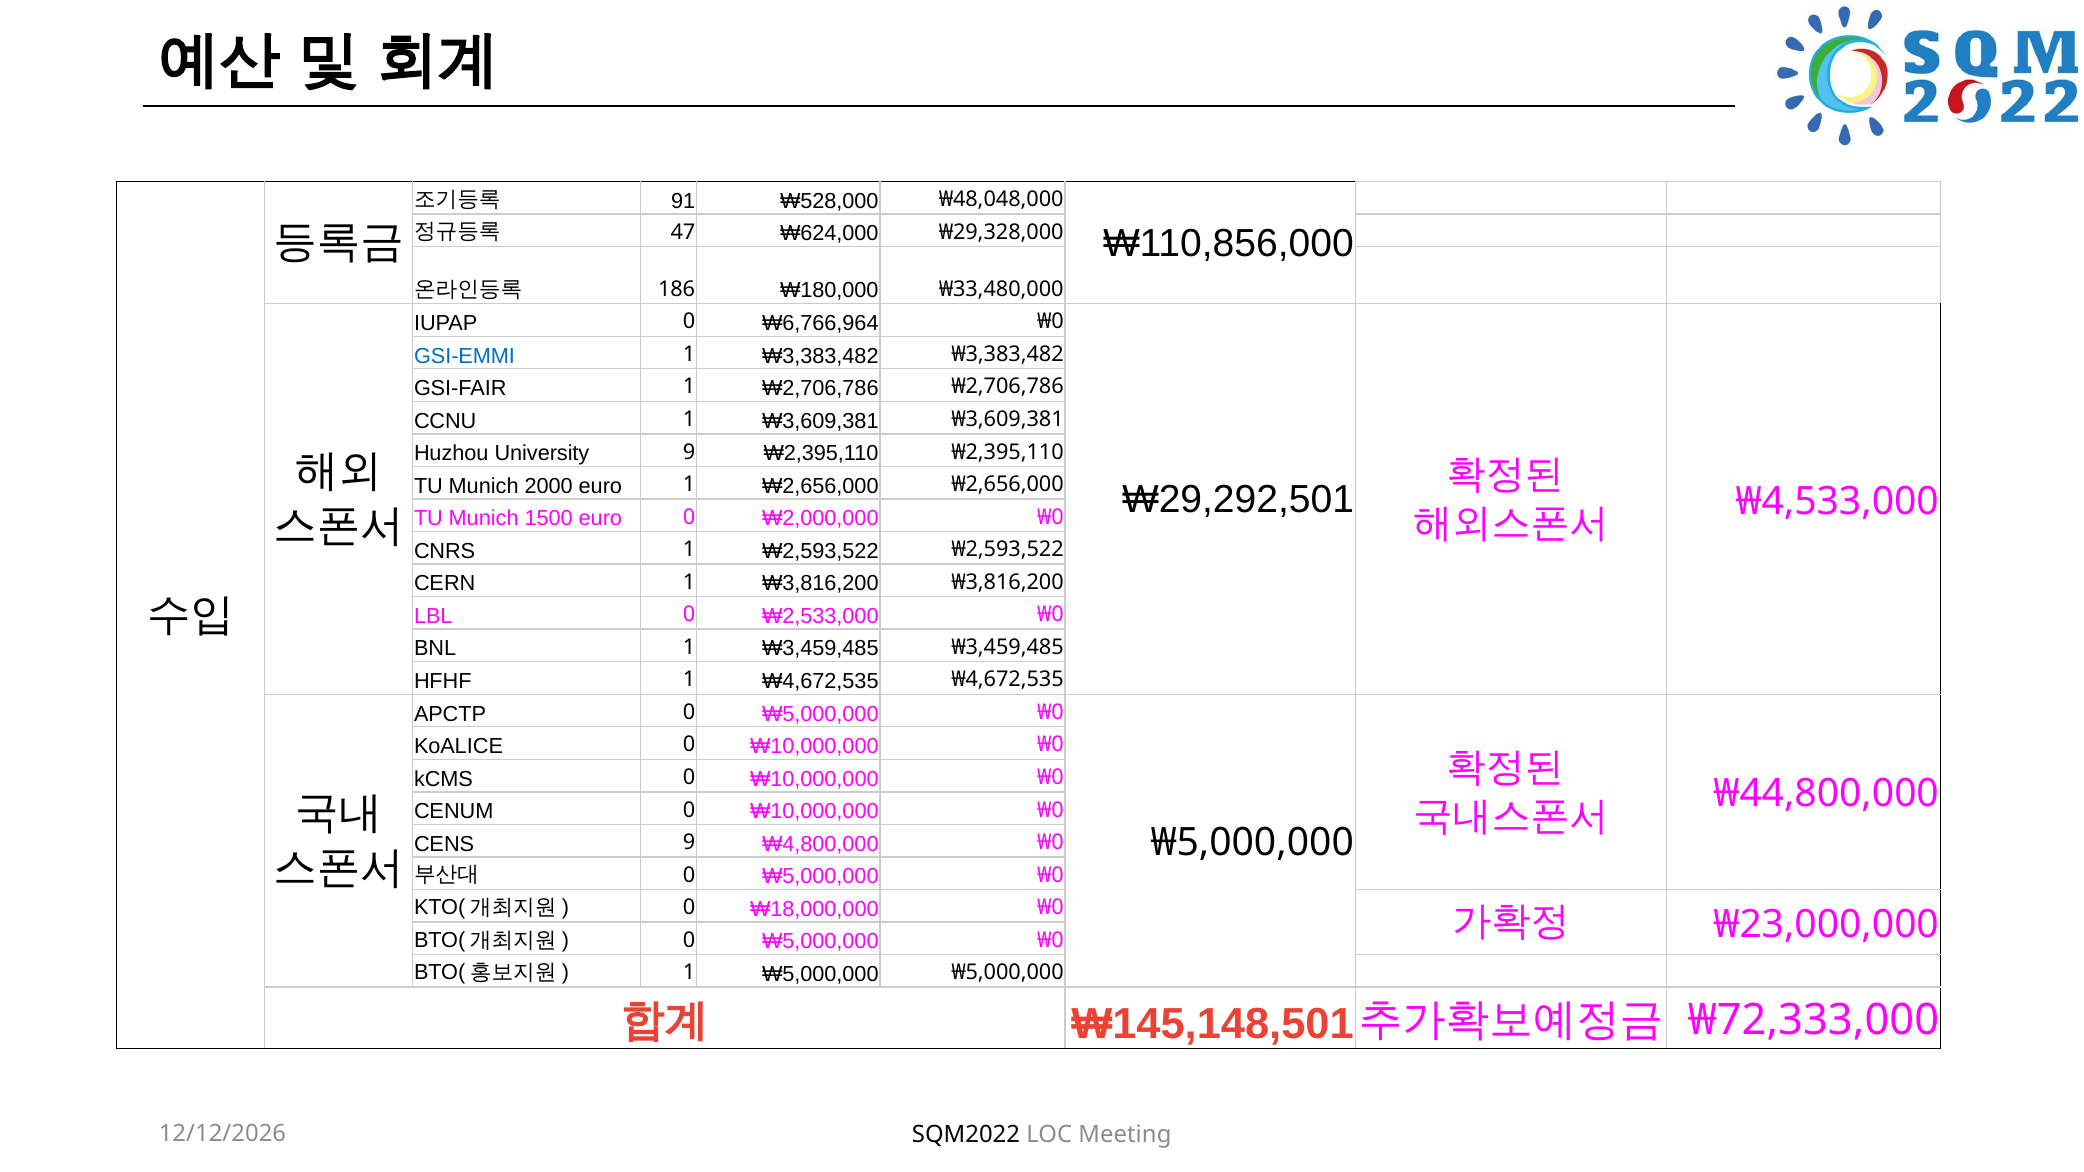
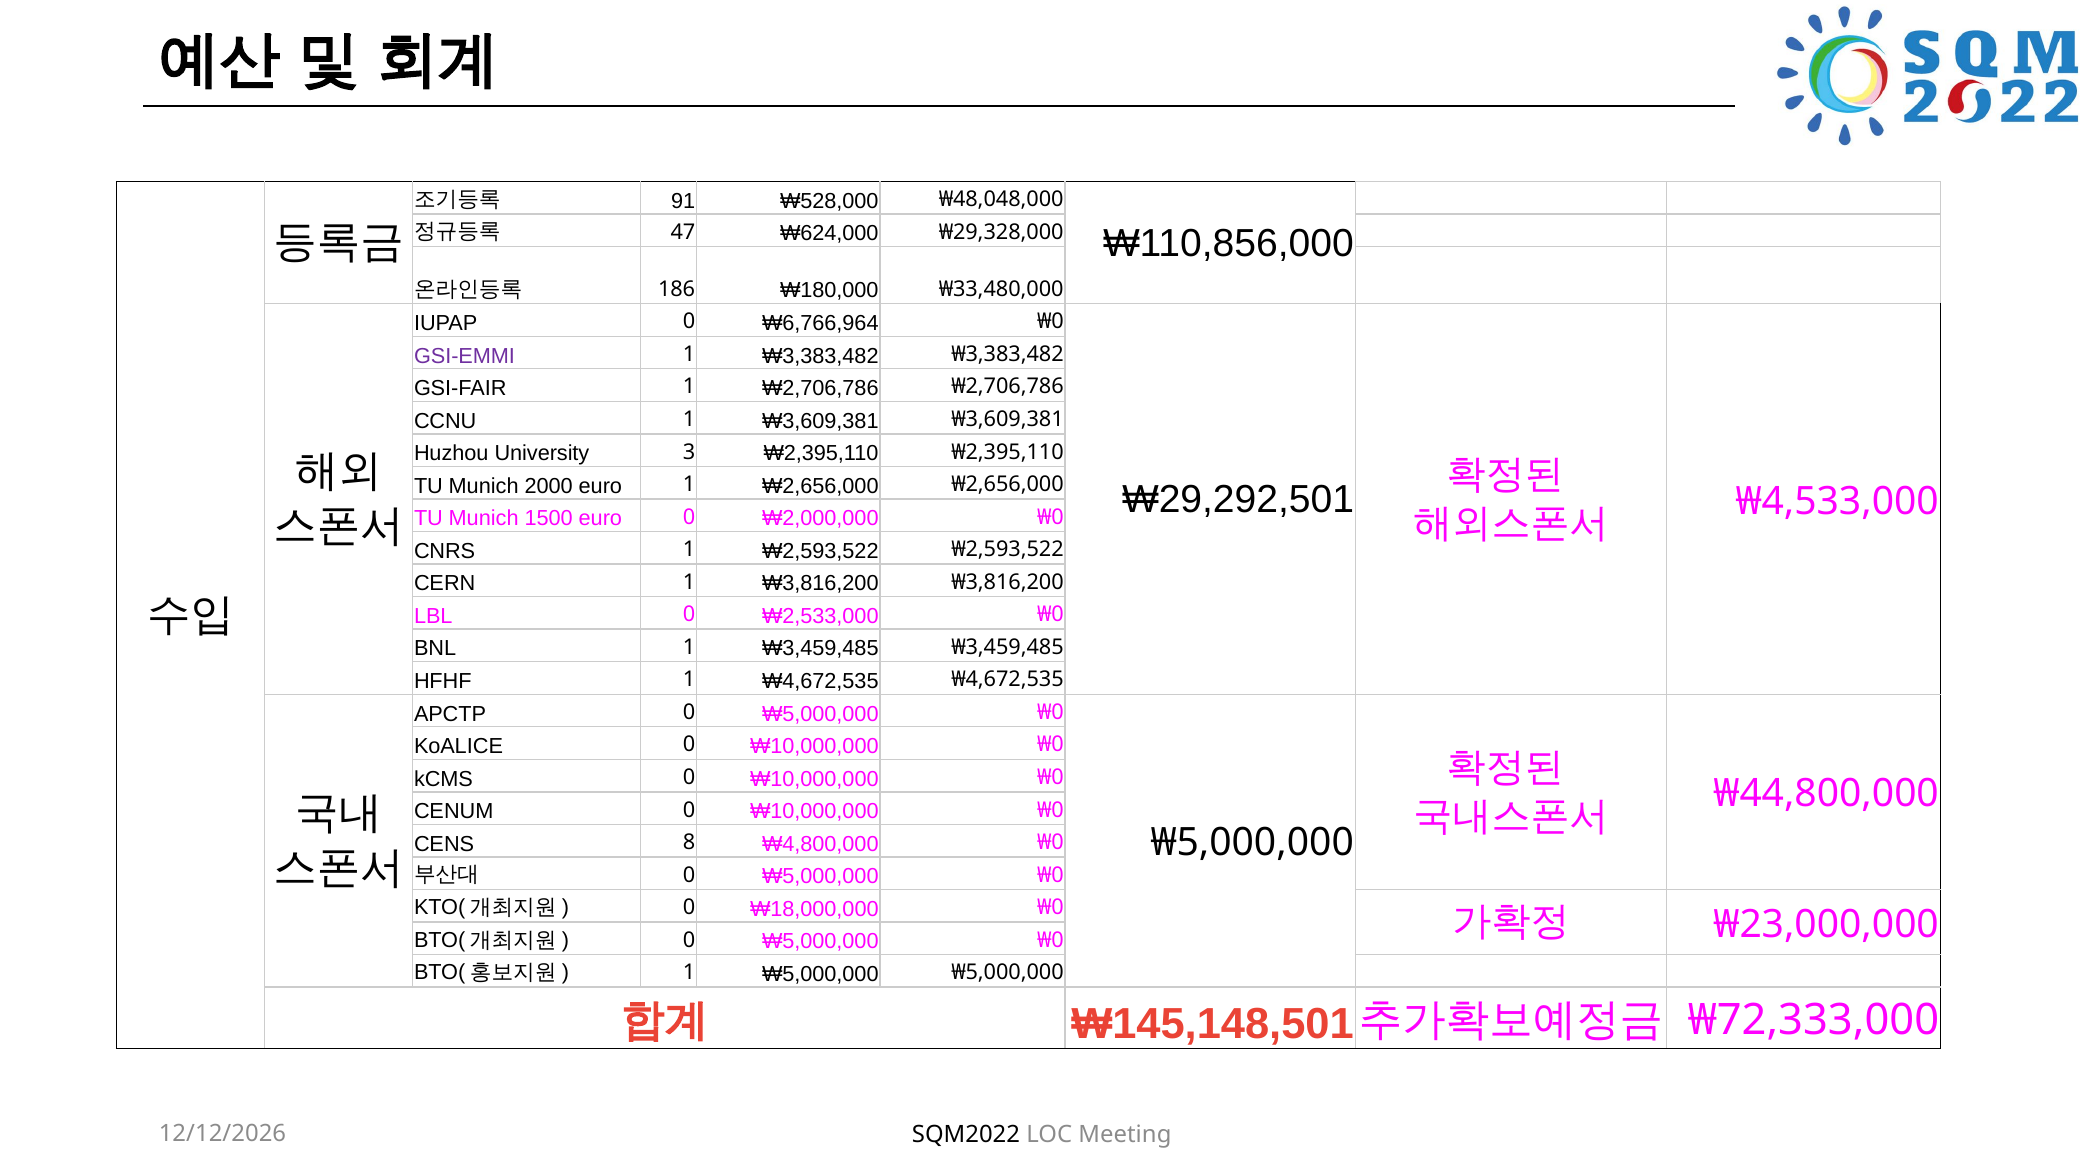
GSI-EMMI colour: blue -> purple
University 9: 9 -> 3
CENS 9: 9 -> 8
